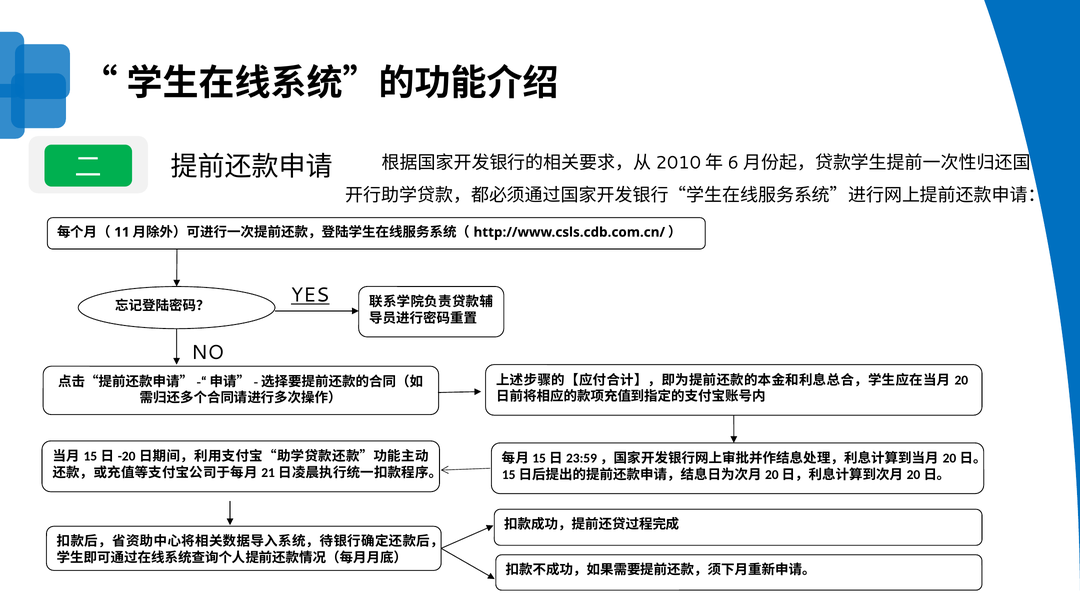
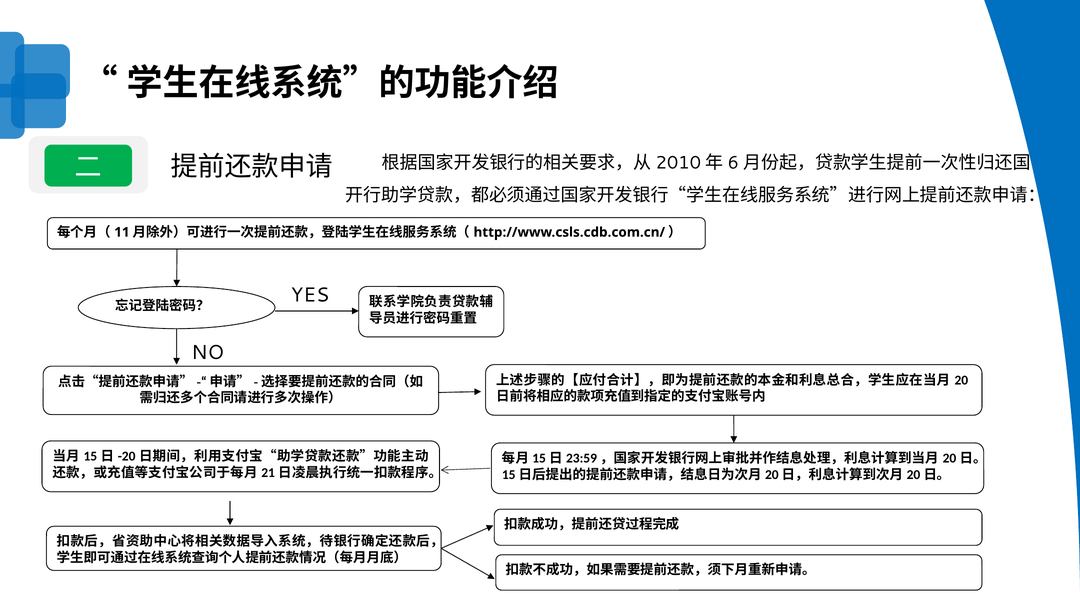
YES underline: present -> none
